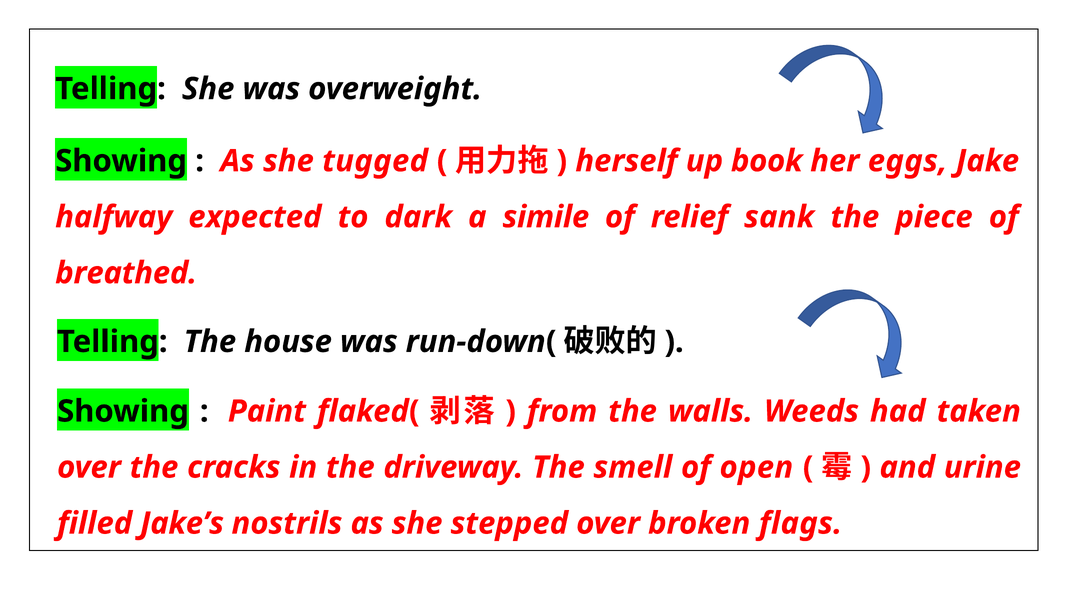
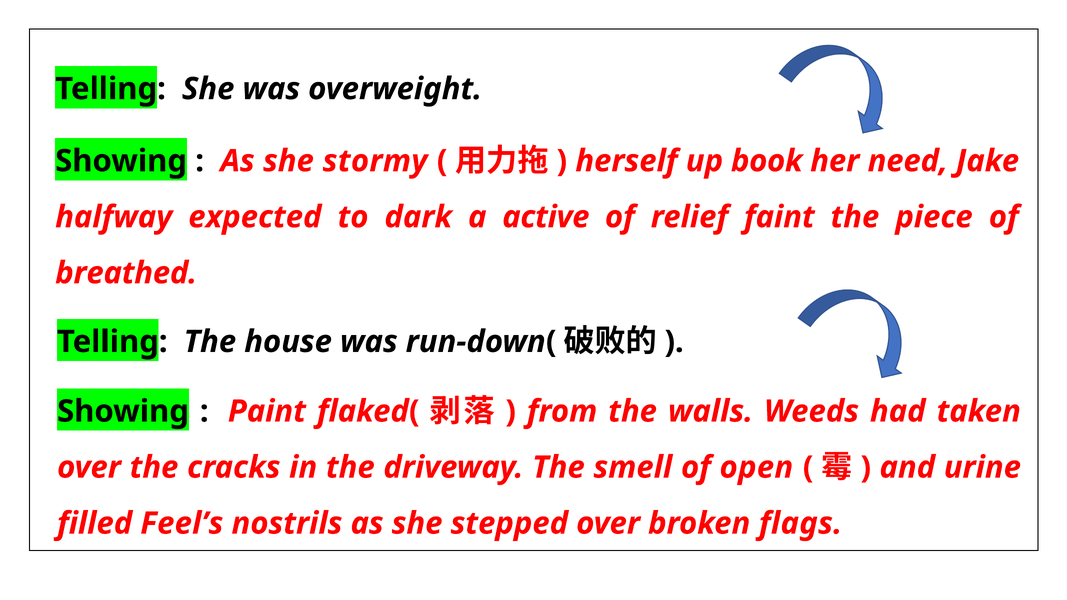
tugged: tugged -> stormy
eggs: eggs -> need
simile: simile -> active
sank: sank -> faint
Jake’s: Jake’s -> Feel’s
